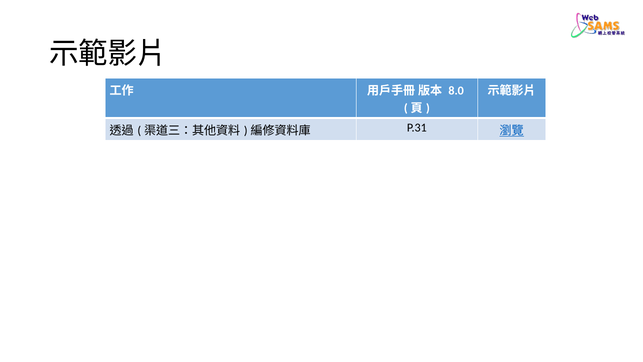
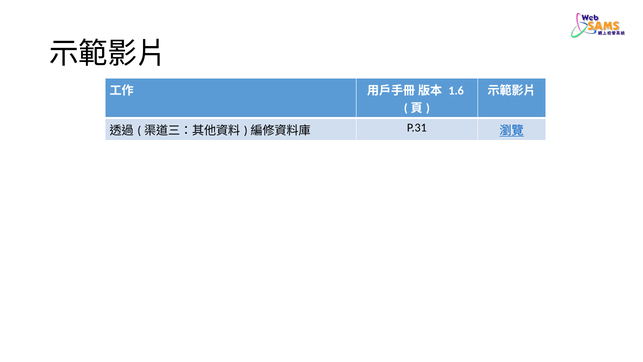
8.0: 8.0 -> 1.6
